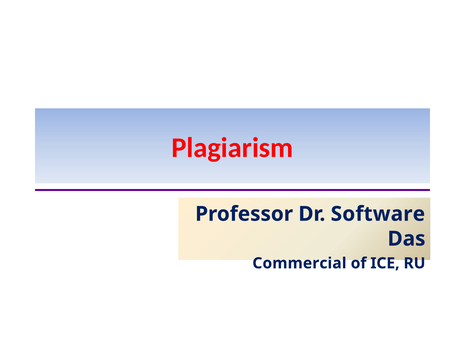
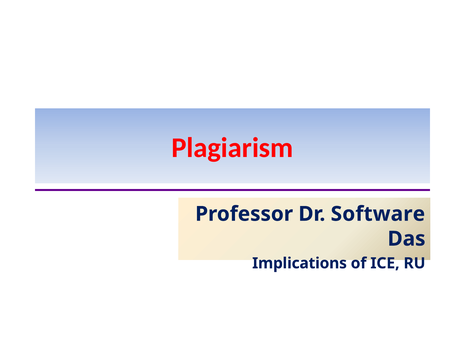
Commercial: Commercial -> Implications
